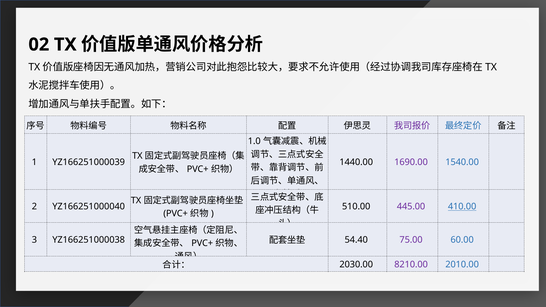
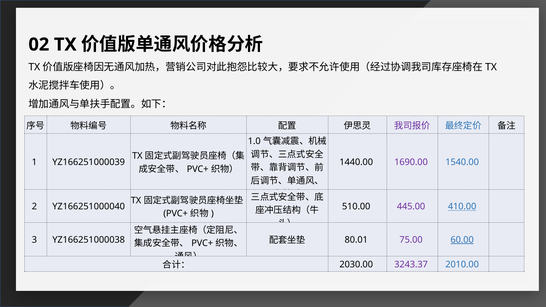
54.40: 54.40 -> 80.01
60.00 underline: none -> present
8210.00: 8210.00 -> 3243.37
